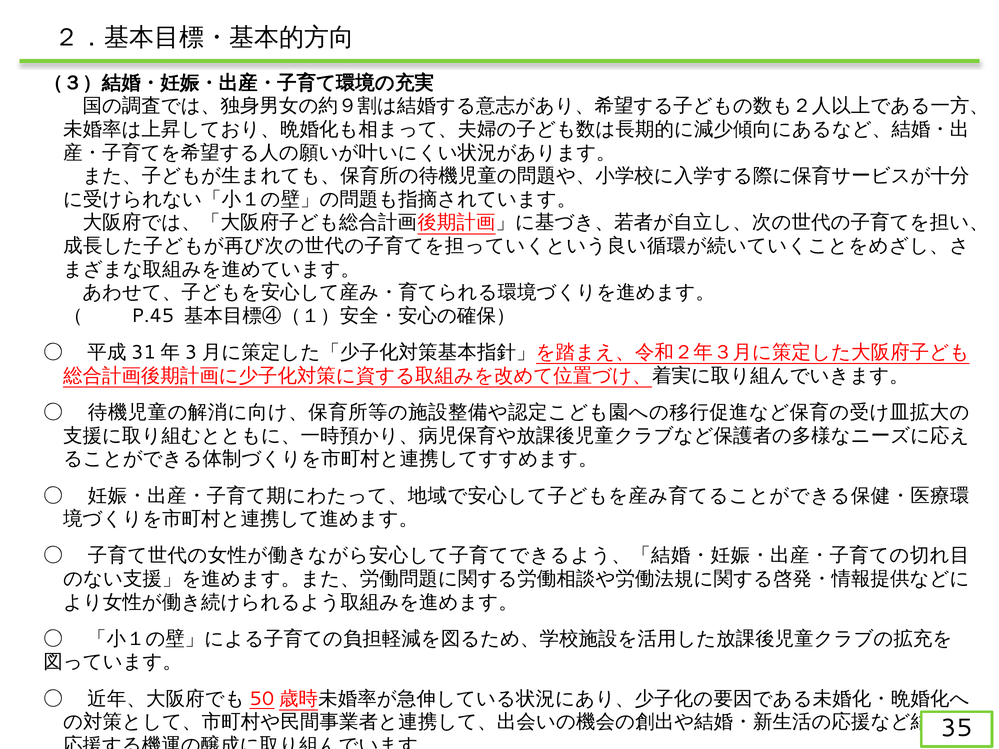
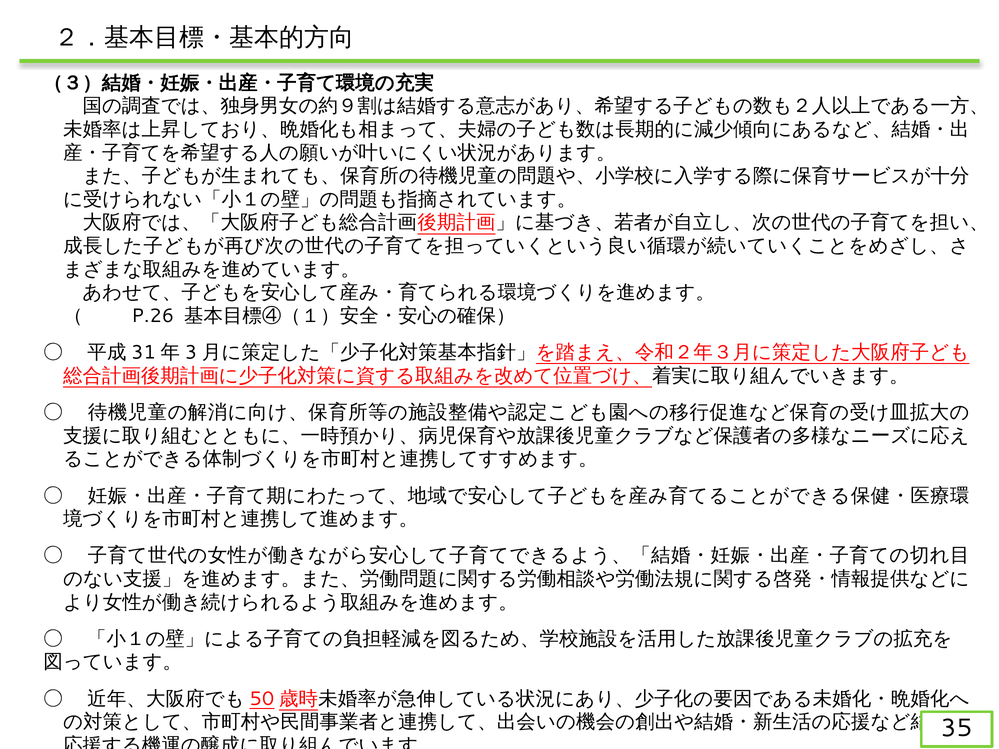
P.45: P.45 -> P.26
